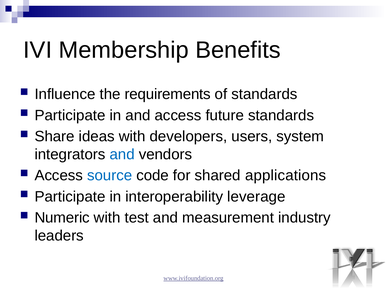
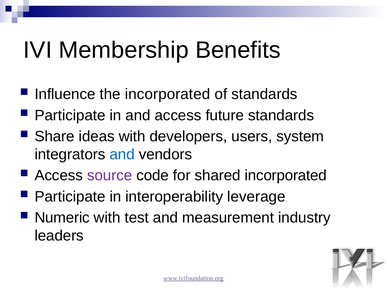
the requirements: requirements -> incorporated
source colour: blue -> purple
shared applications: applications -> incorporated
